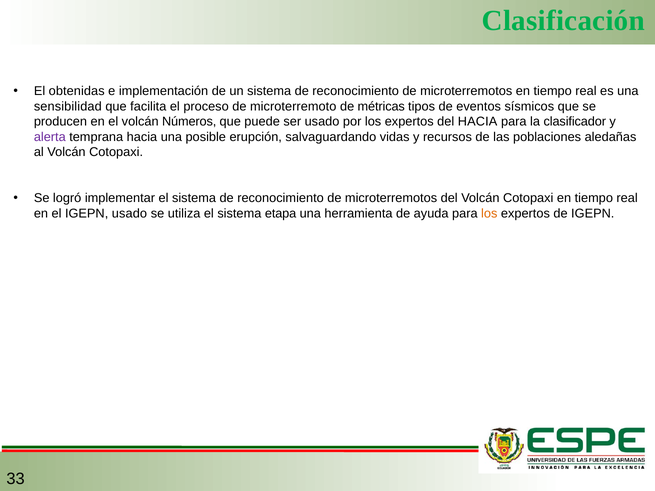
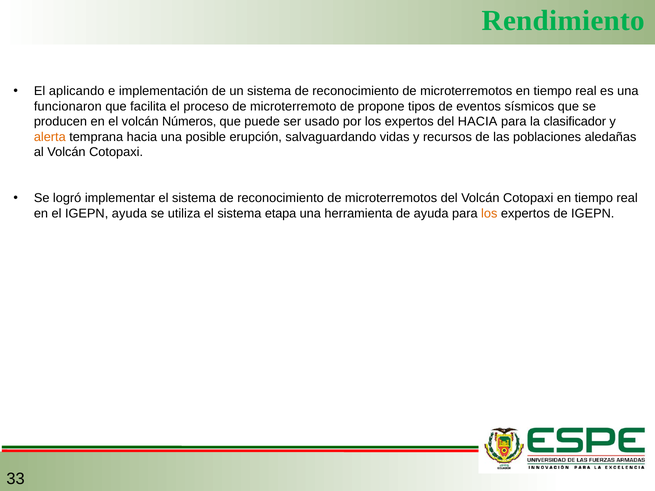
Clasificación: Clasificación -> Rendimiento
obtenidas: obtenidas -> aplicando
sensibilidad: sensibilidad -> funcionaron
métricas: métricas -> propone
alerta colour: purple -> orange
IGEPN usado: usado -> ayuda
